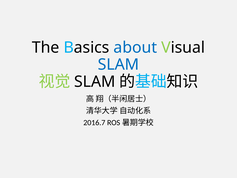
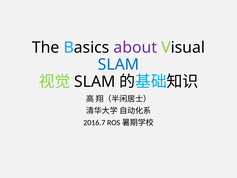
about colour: blue -> purple
